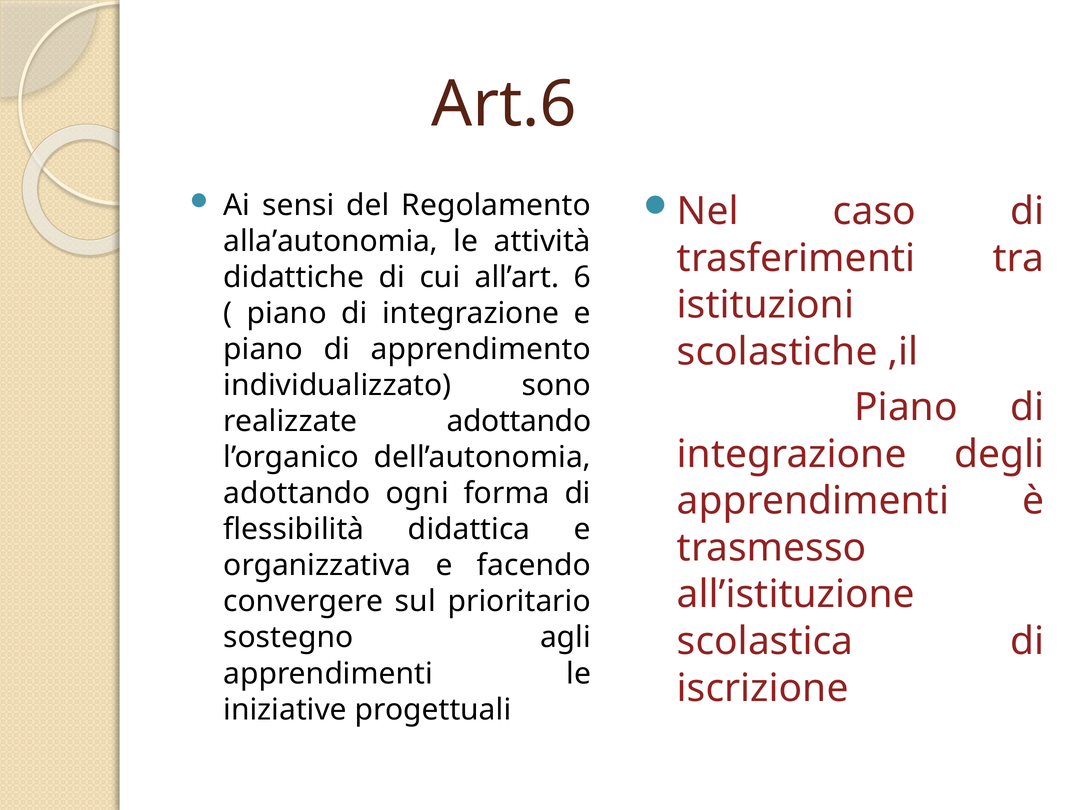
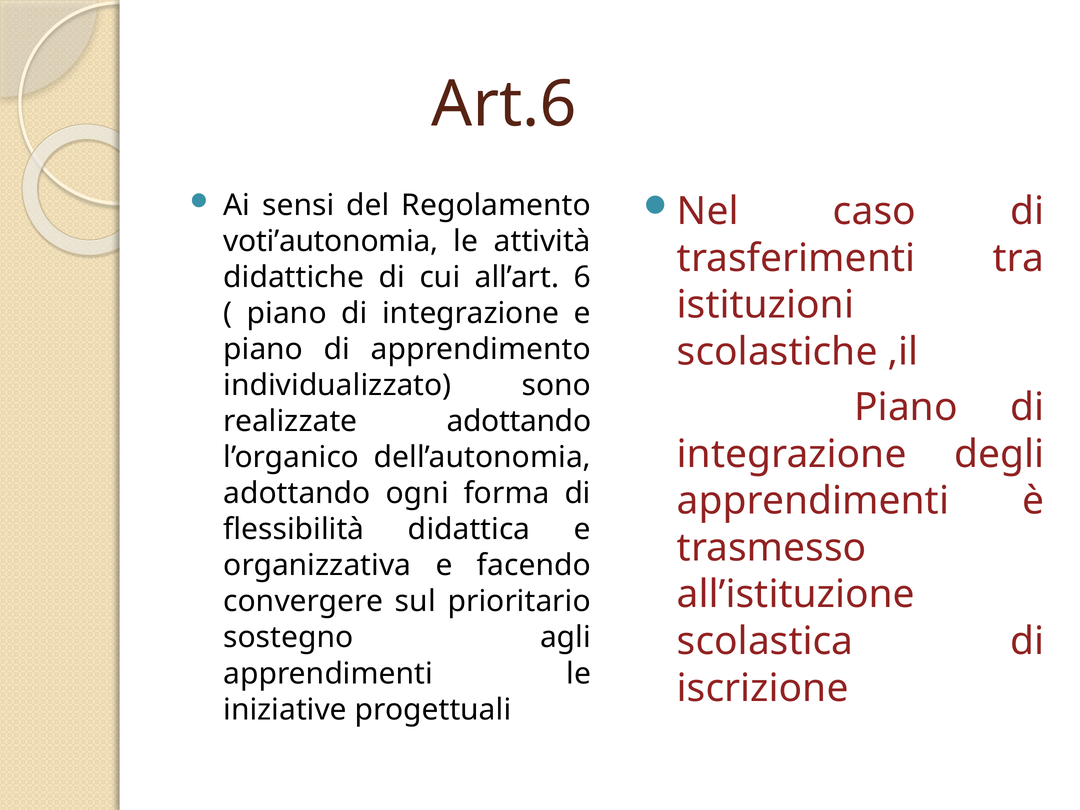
alla’autonomia: alla’autonomia -> voti’autonomia
